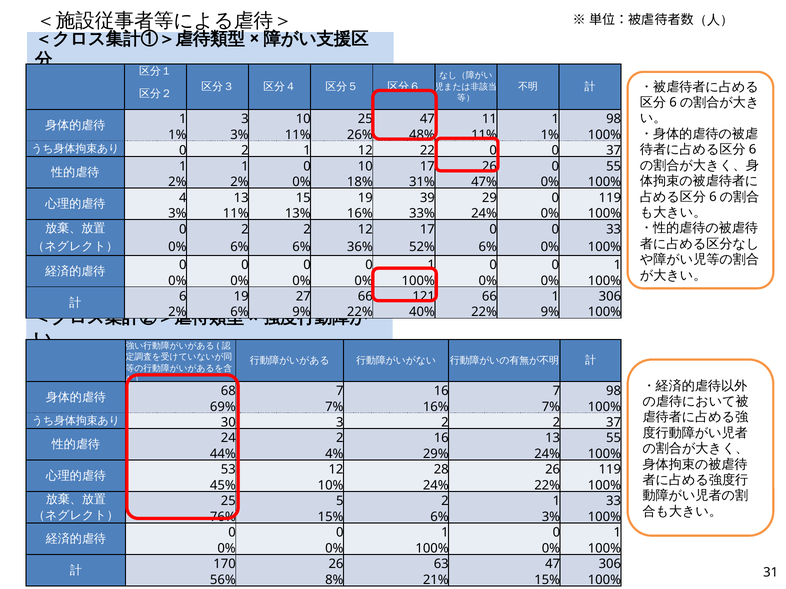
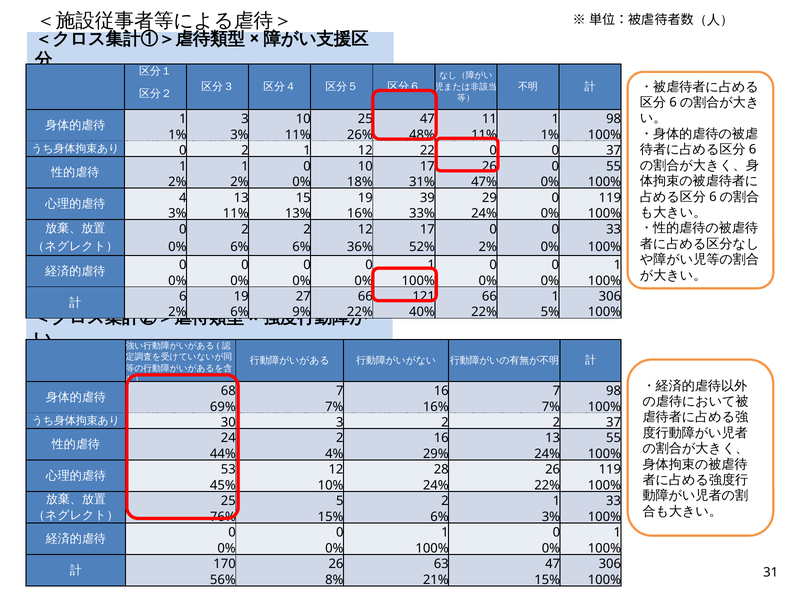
52% 6%: 6% -> 2%
22% 9%: 9% -> 5%
